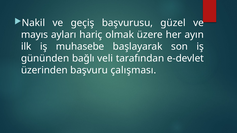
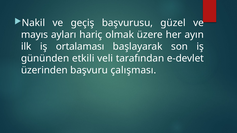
muhasebe: muhasebe -> ortalaması
bağlı: bağlı -> etkili
